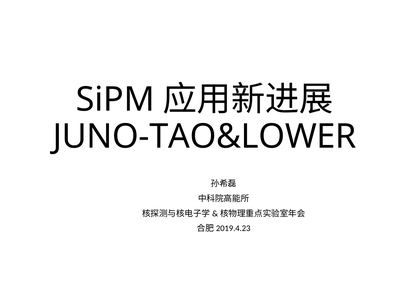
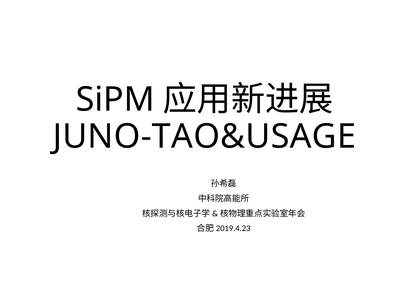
JUNO-TAO&LOWER: JUNO-TAO&LOWER -> JUNO-TAO&USAGE
